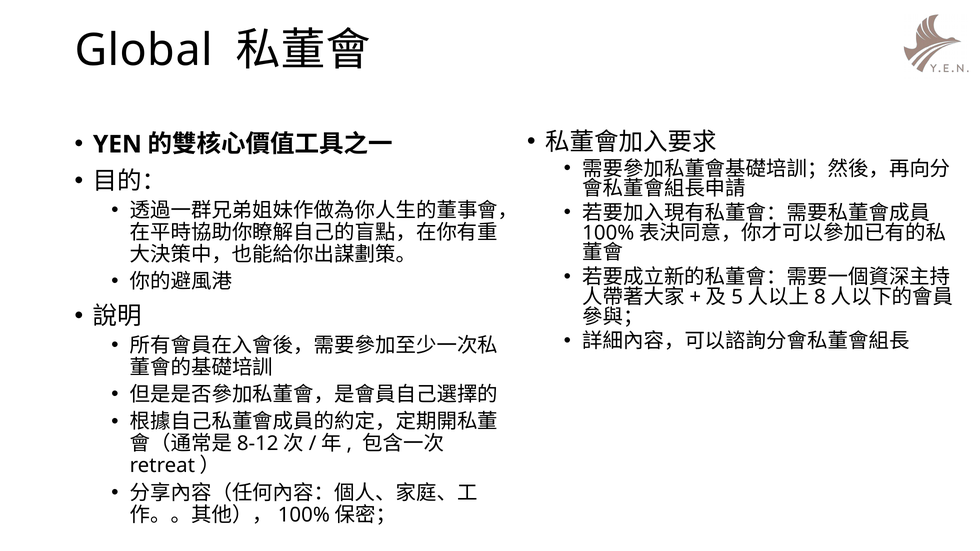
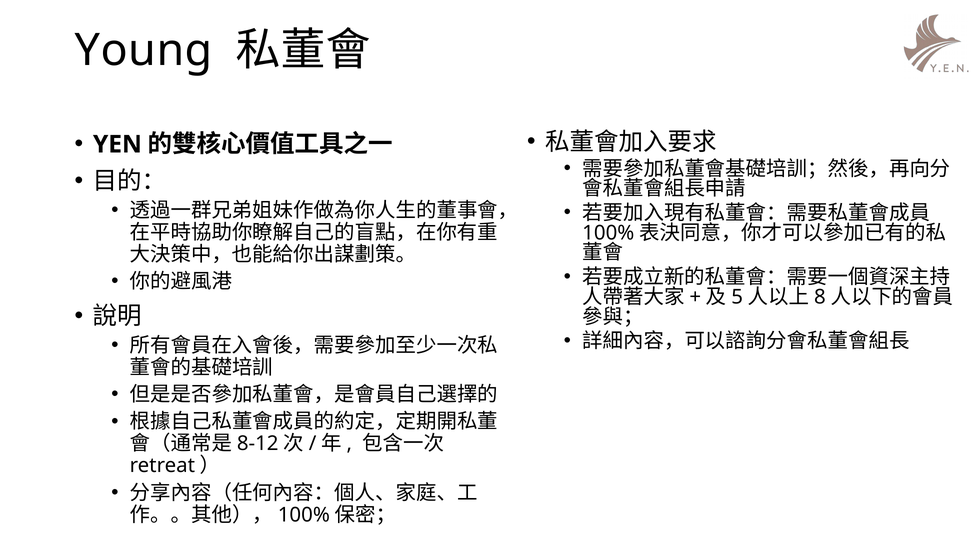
Global: Global -> Young
